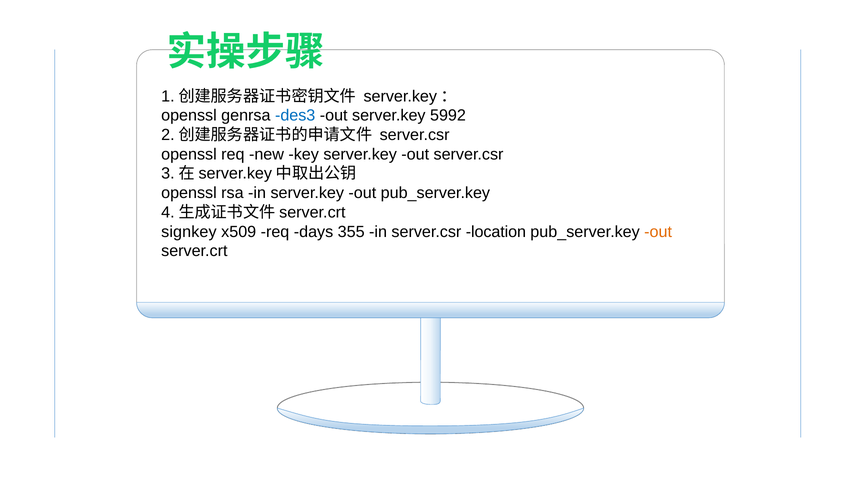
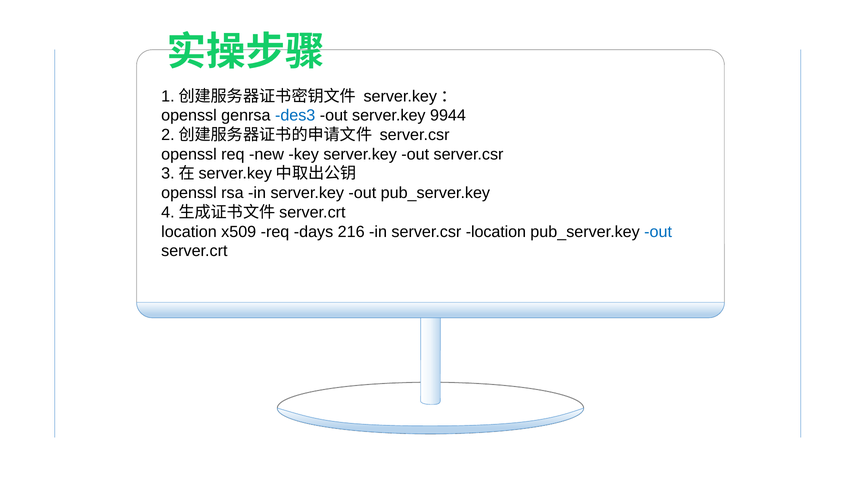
5992: 5992 -> 9944
signkey at (189, 232): signkey -> location
355: 355 -> 216
out at (658, 232) colour: orange -> blue
